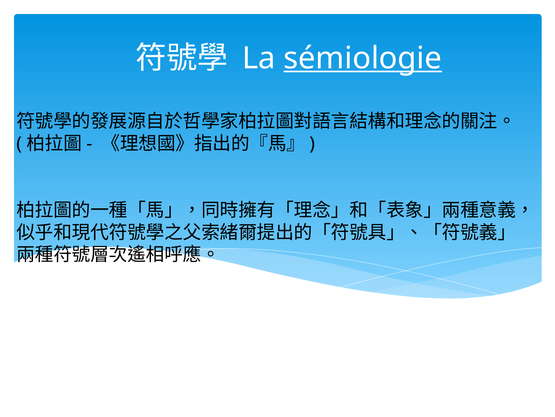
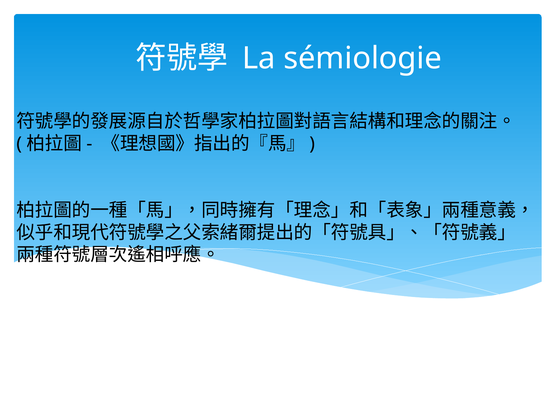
sémiologie underline: present -> none
